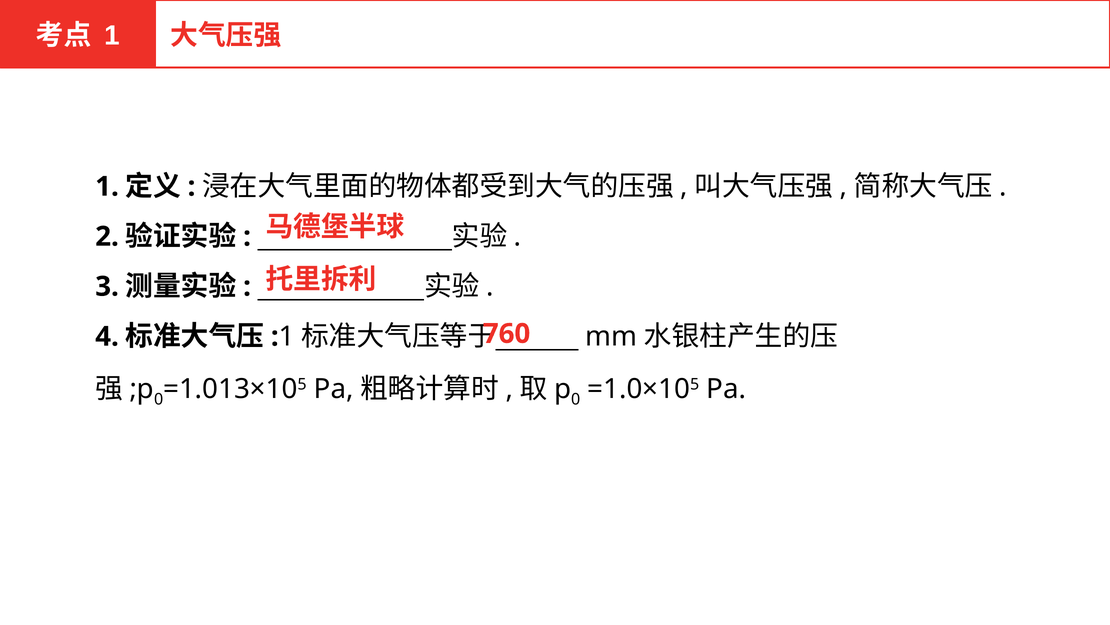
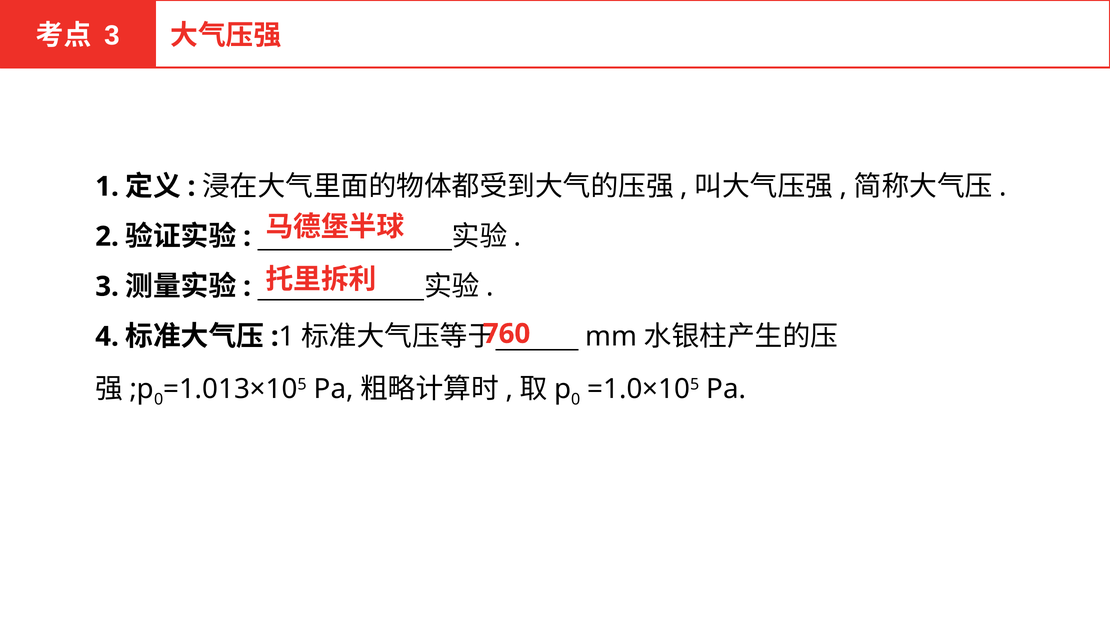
1 at (112, 36): 1 -> 3
